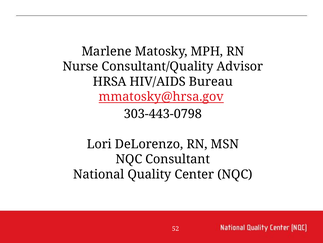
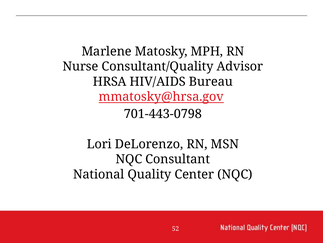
303-443-0798: 303-443-0798 -> 701-443-0798
